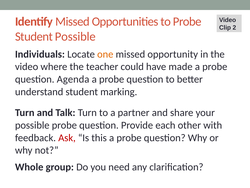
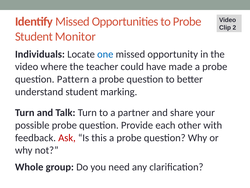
Student Possible: Possible -> Monitor
one colour: orange -> blue
Agenda: Agenda -> Pattern
